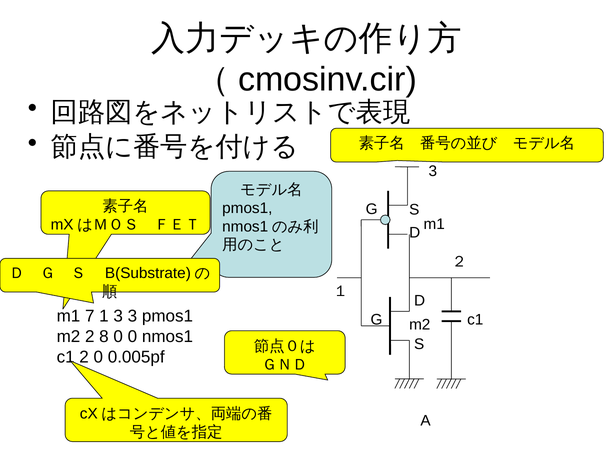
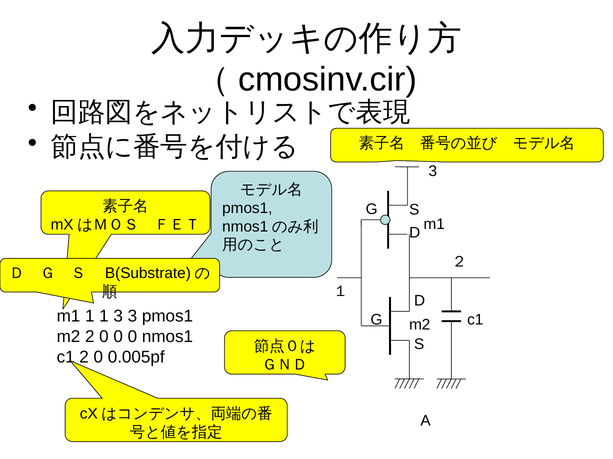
m1 7: 7 -> 1
m2 2 8: 8 -> 0
